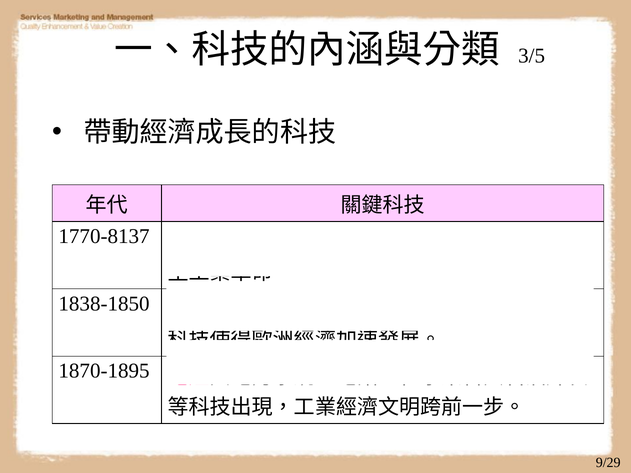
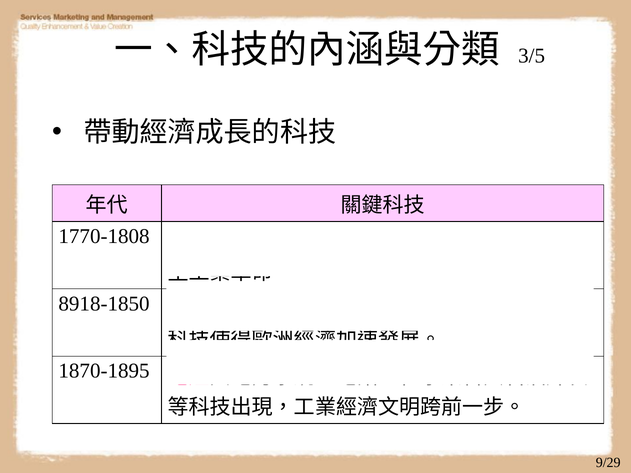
1770-8137: 1770-8137 -> 1770-1808
1838-1850: 1838-1850 -> 8918-1850
